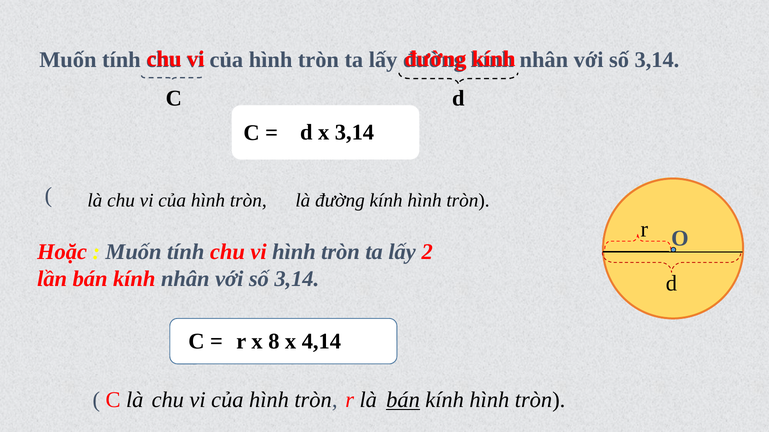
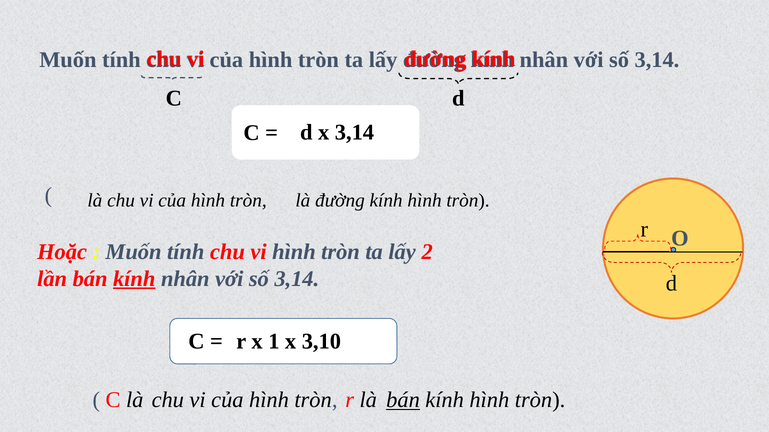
kính at (134, 279) underline: none -> present
8: 8 -> 1
4,14: 4,14 -> 3,10
